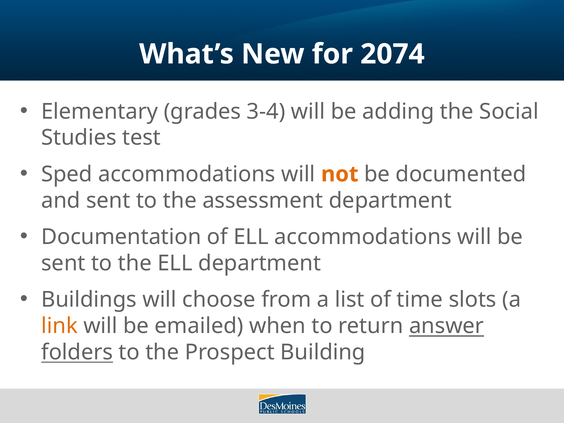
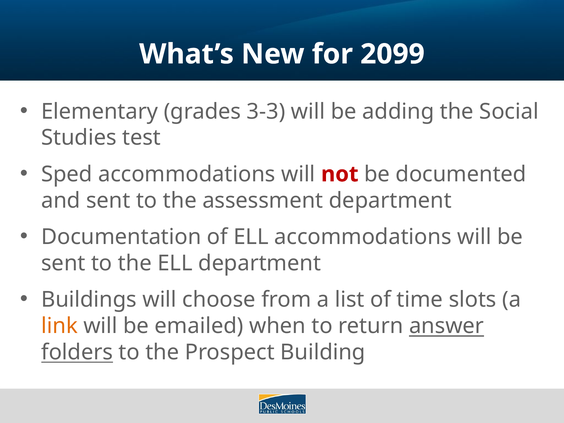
2074: 2074 -> 2099
3-4: 3-4 -> 3-3
not colour: orange -> red
